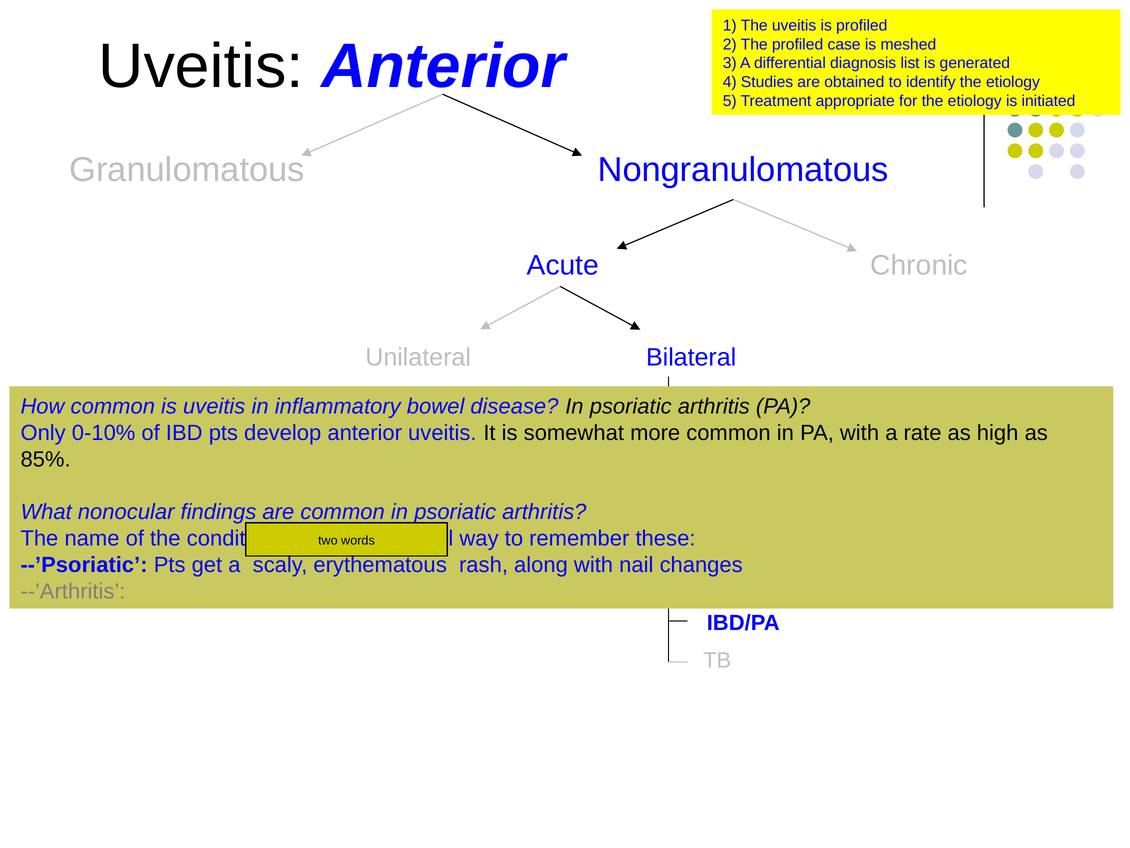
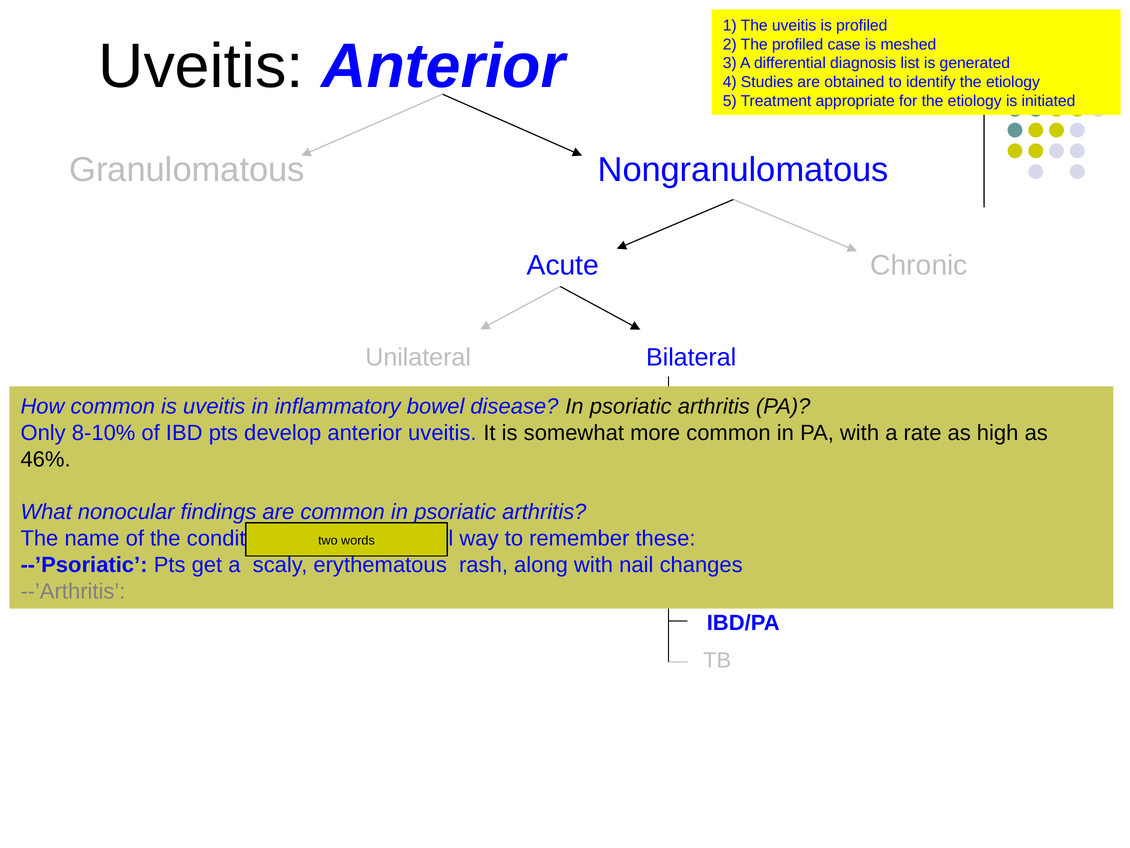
0-10%: 0-10% -> 8-10%
85%: 85% -> 46%
